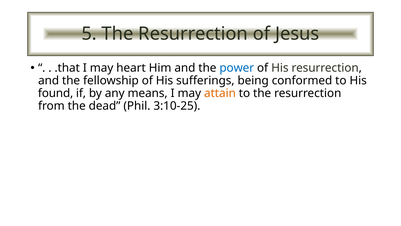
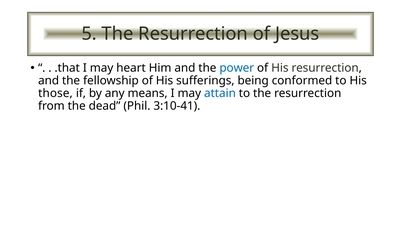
found: found -> those
attain colour: orange -> blue
3:10-25: 3:10-25 -> 3:10-41
